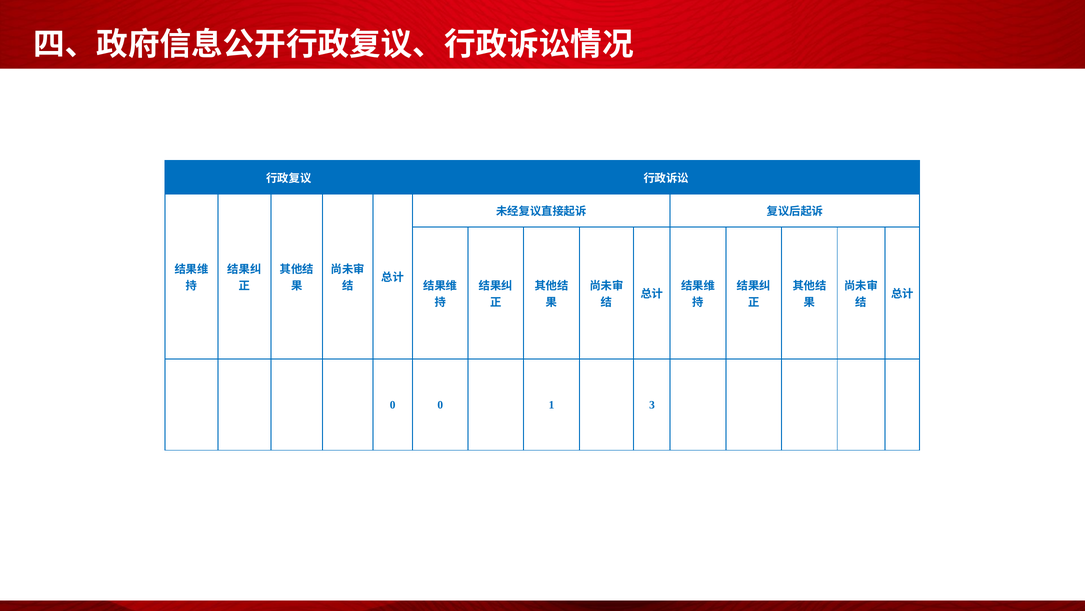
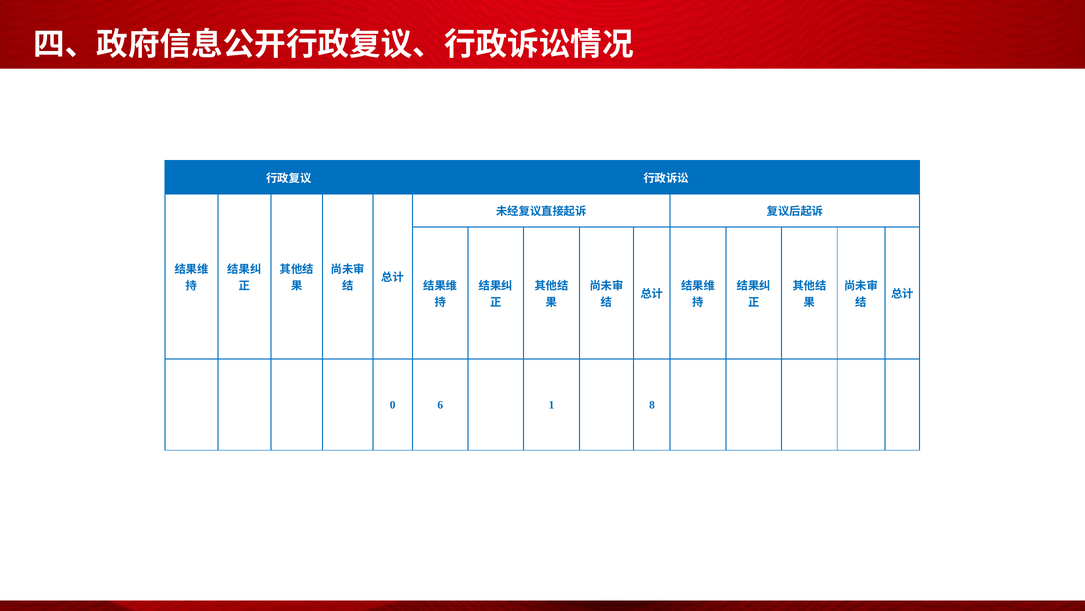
0 0: 0 -> 6
3: 3 -> 8
